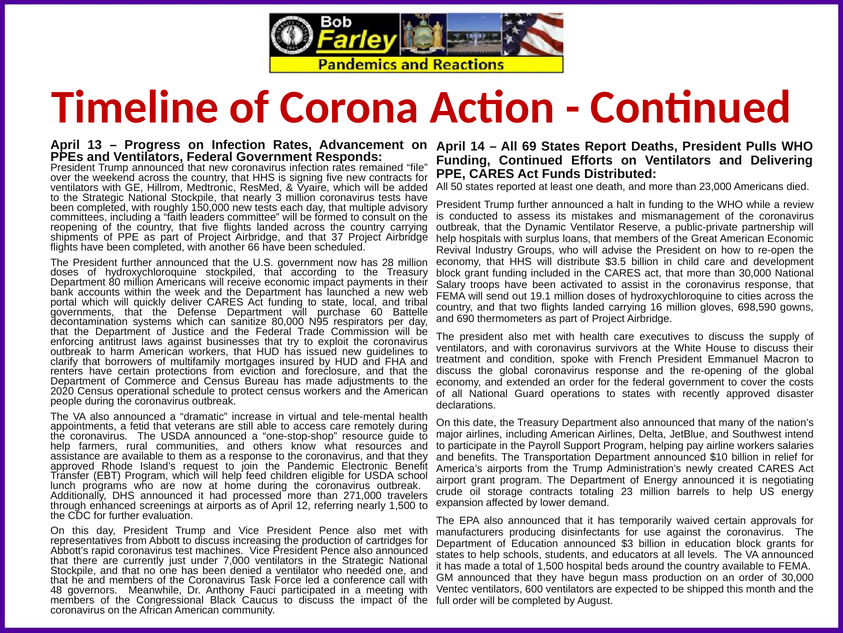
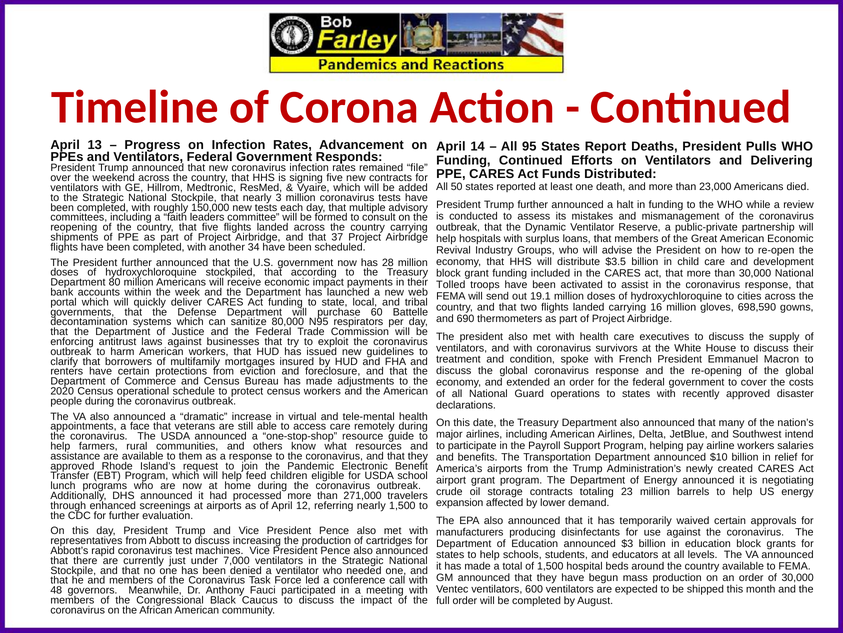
69: 69 -> 95
66: 66 -> 34
Salary: Salary -> Tolled
fetid: fetid -> face
